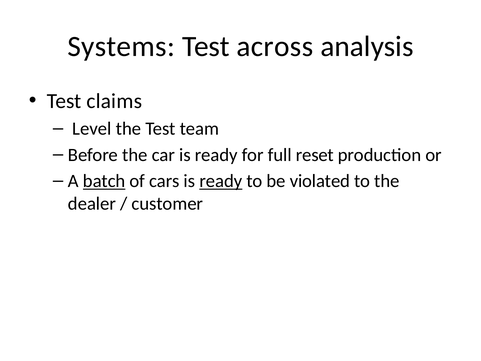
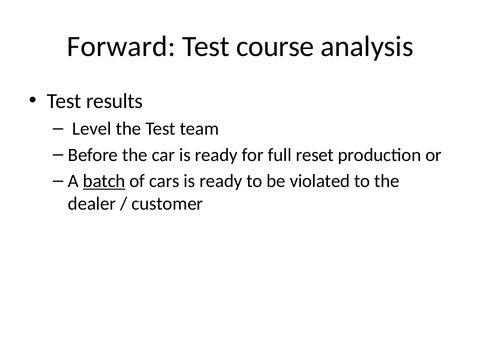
Systems: Systems -> Forward
across: across -> course
claims: claims -> results
ready at (221, 181) underline: present -> none
